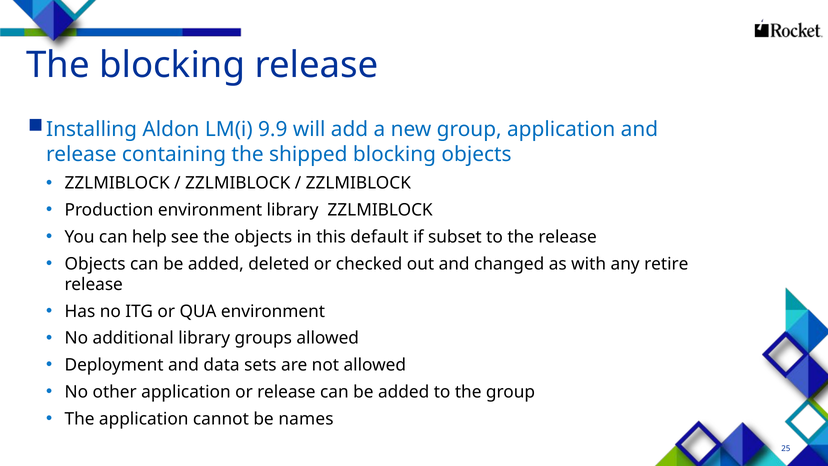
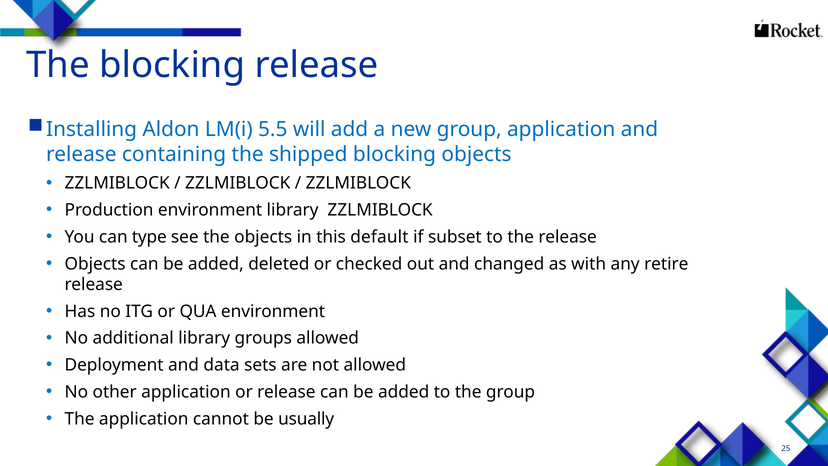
9.9: 9.9 -> 5.5
help: help -> type
names: names -> usually
